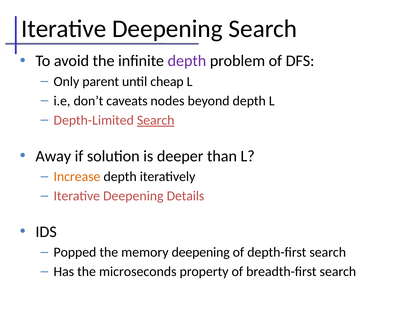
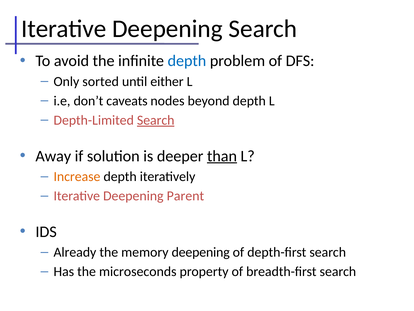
depth at (187, 61) colour: purple -> blue
parent: parent -> sorted
cheap: cheap -> either
than underline: none -> present
Details: Details -> Parent
Popped: Popped -> Already
